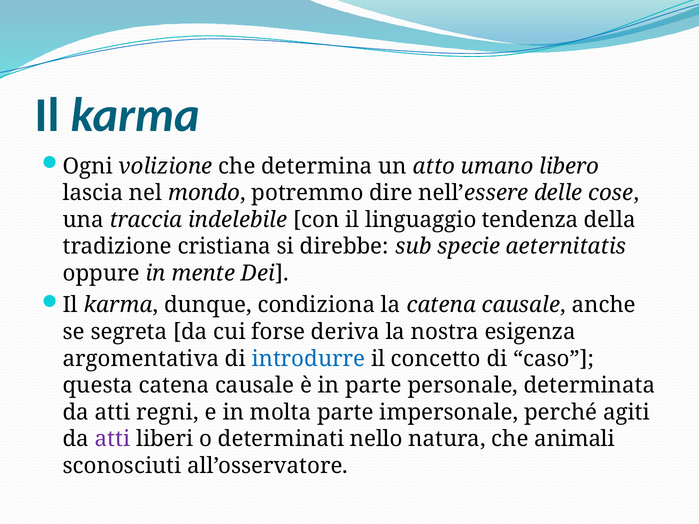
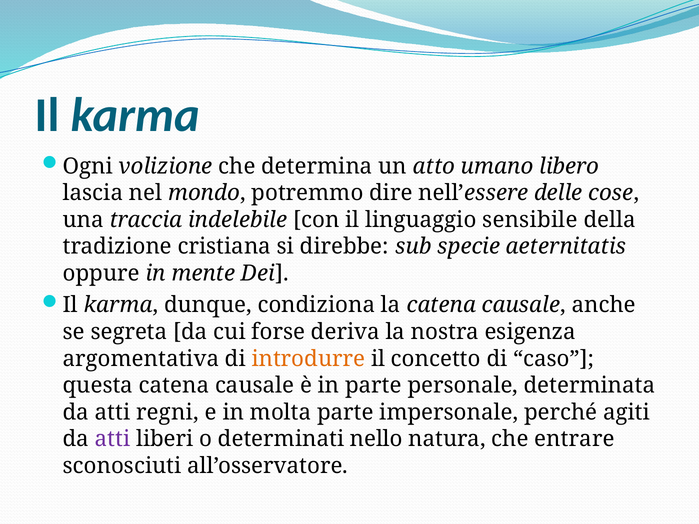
tendenza: tendenza -> sensibile
introdurre colour: blue -> orange
animali: animali -> entrare
